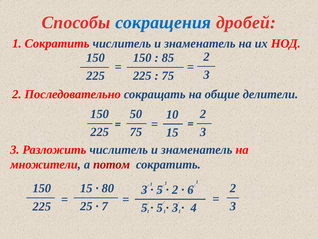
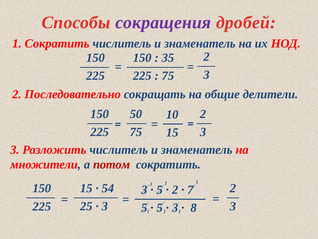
сокращения colour: blue -> purple
85: 85 -> 35
80: 80 -> 54
6: 6 -> 7
7 at (105, 206): 7 -> 3
4: 4 -> 8
